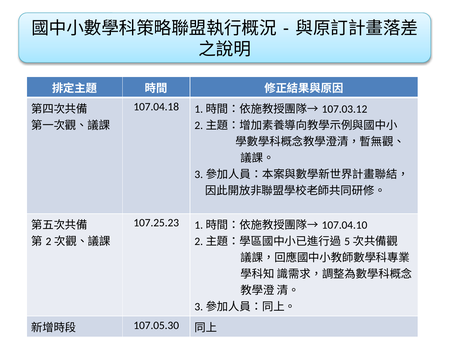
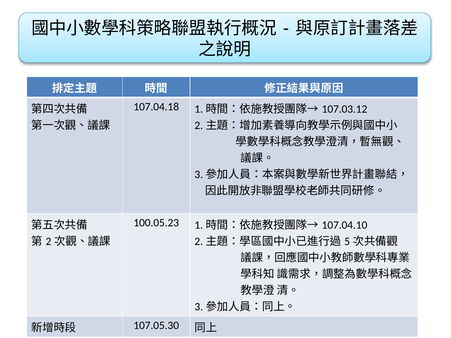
107.25.23: 107.25.23 -> 100.05.23
